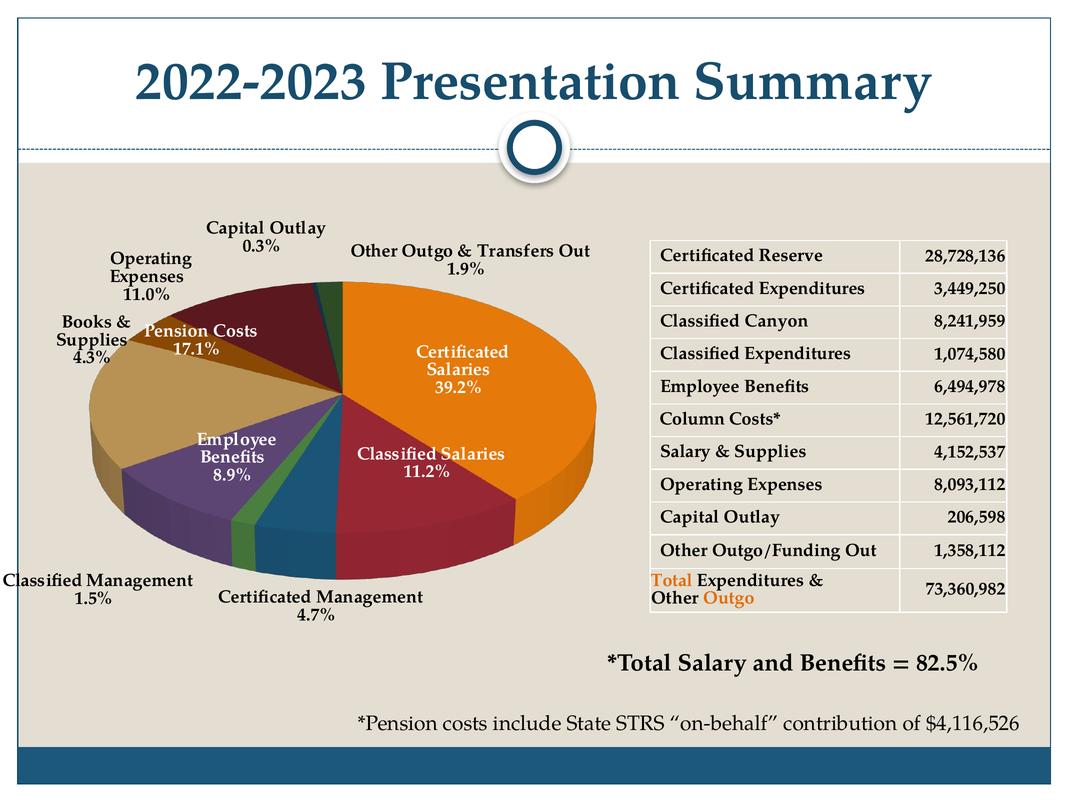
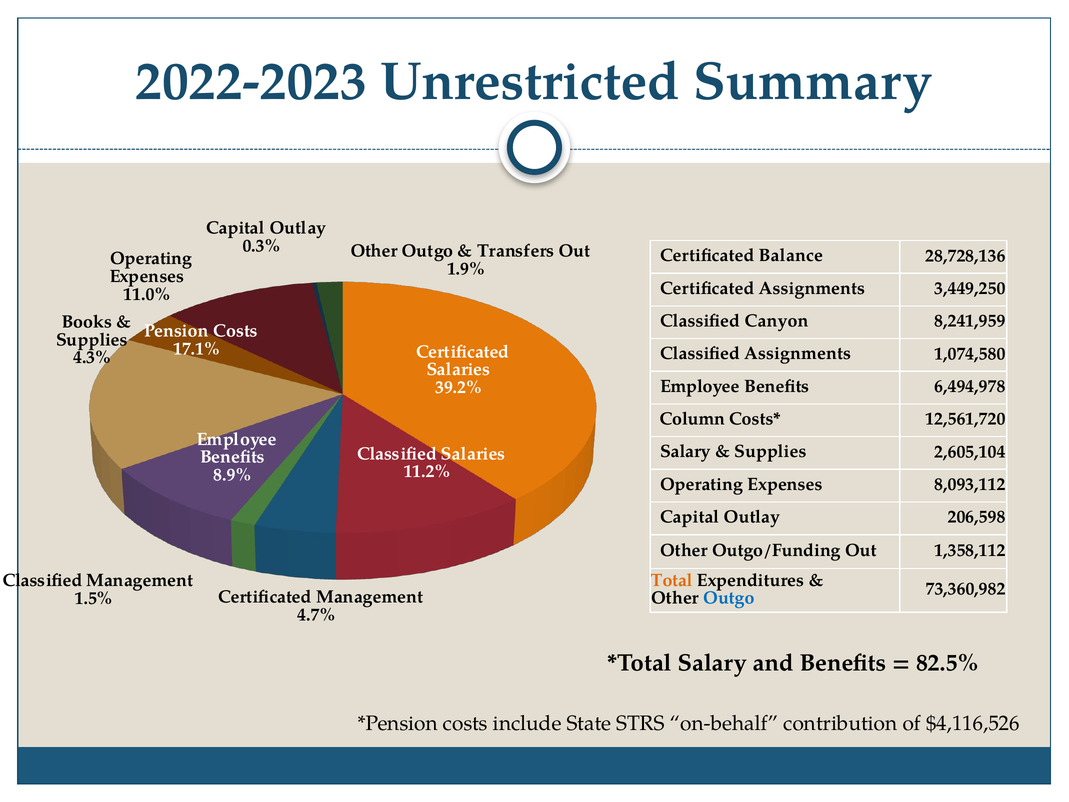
Presentation: Presentation -> Unrestricted
Reserve: Reserve -> Balance
Certificated Expenditures: Expenditures -> Assignments
Classified Expenditures: Expenditures -> Assignments
4,152,537: 4,152,537 -> 2,605,104
Outgo at (729, 598) colour: orange -> blue
